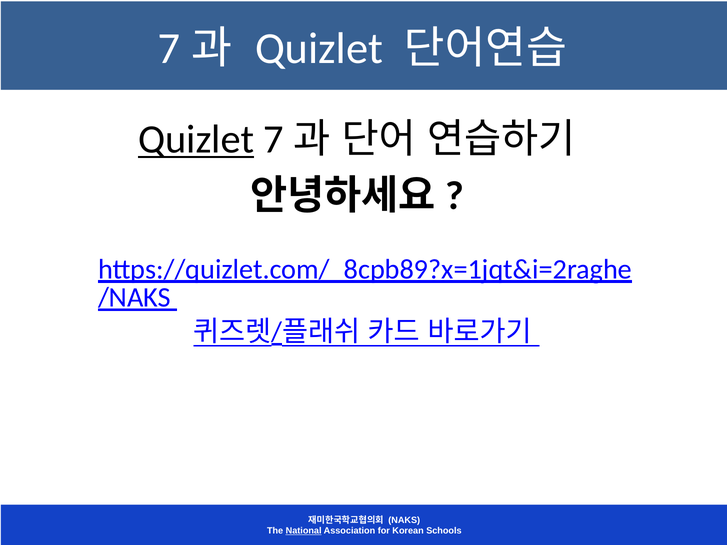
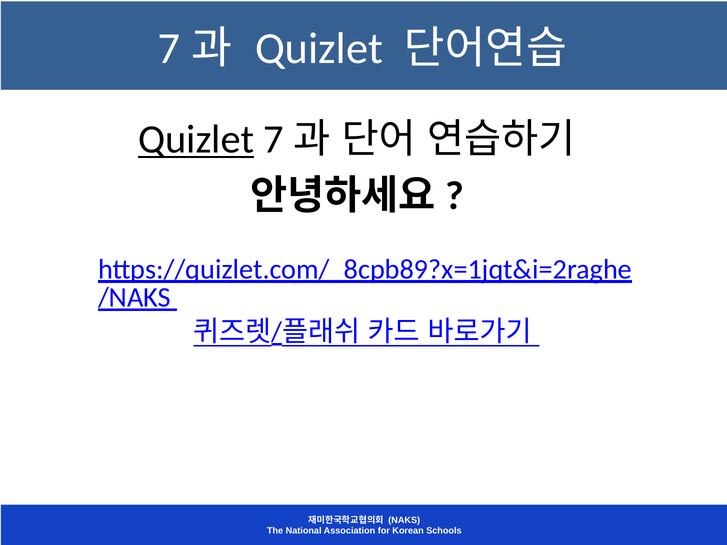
National underline: present -> none
